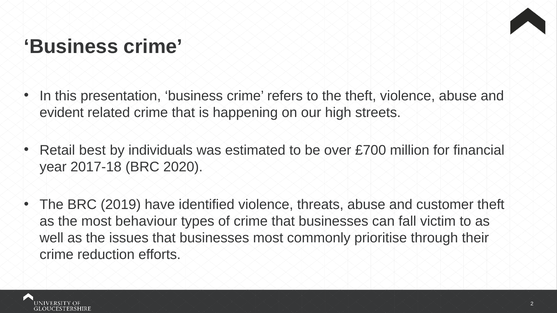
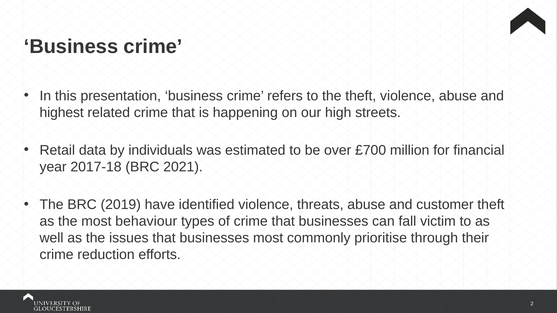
evident: evident -> highest
best: best -> data
2020: 2020 -> 2021
